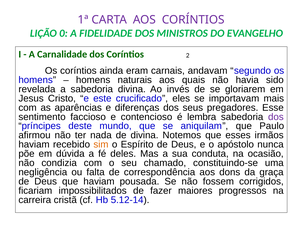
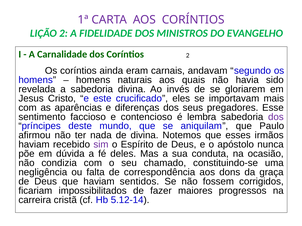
LIÇÃO 0: 0 -> 2
sim colour: orange -> purple
pousada: pousada -> sentidos
